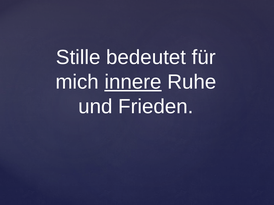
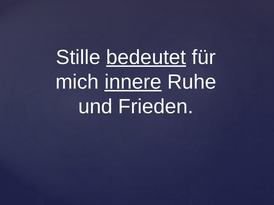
bedeutet underline: none -> present
